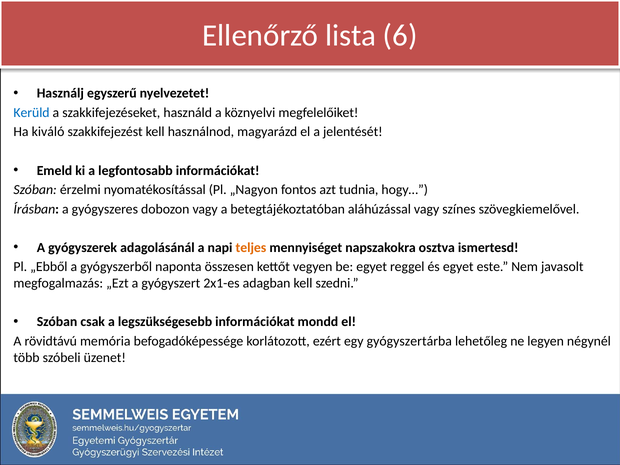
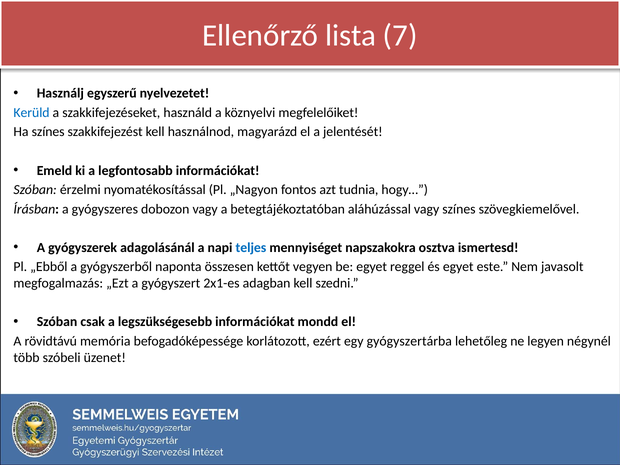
6: 6 -> 7
Ha kiváló: kiváló -> színes
teljes colour: orange -> blue
